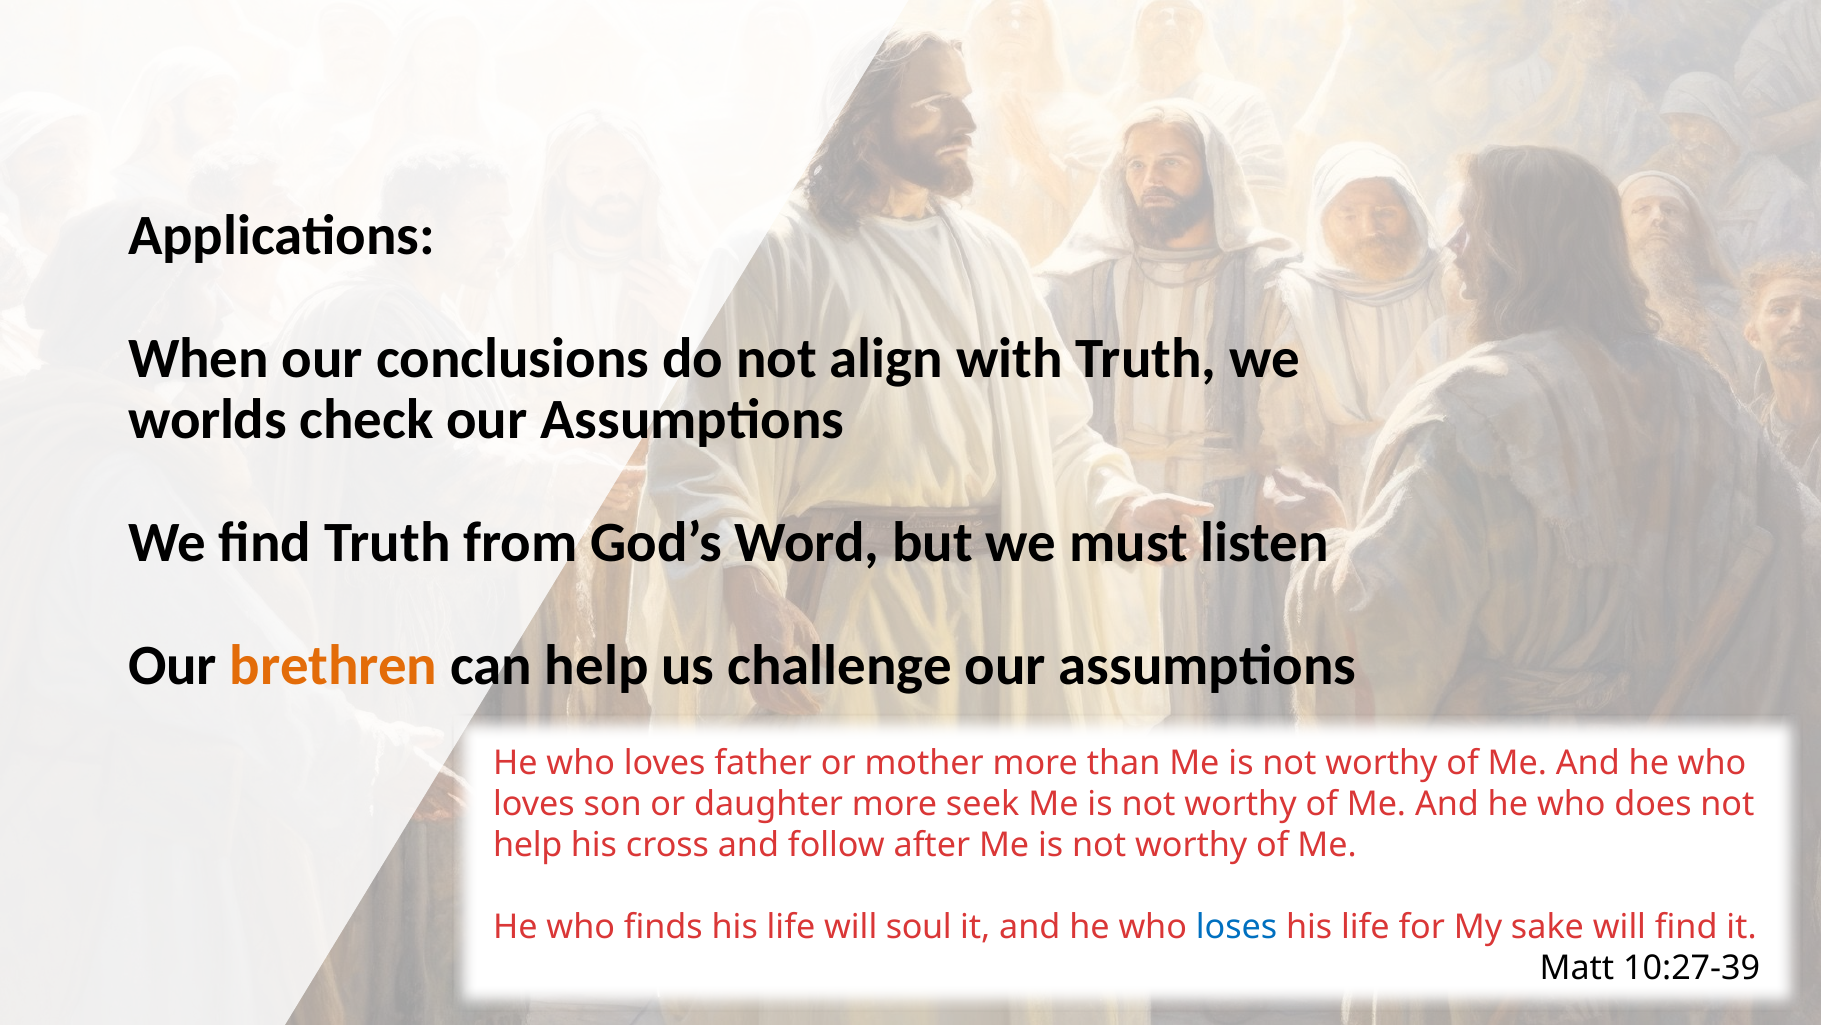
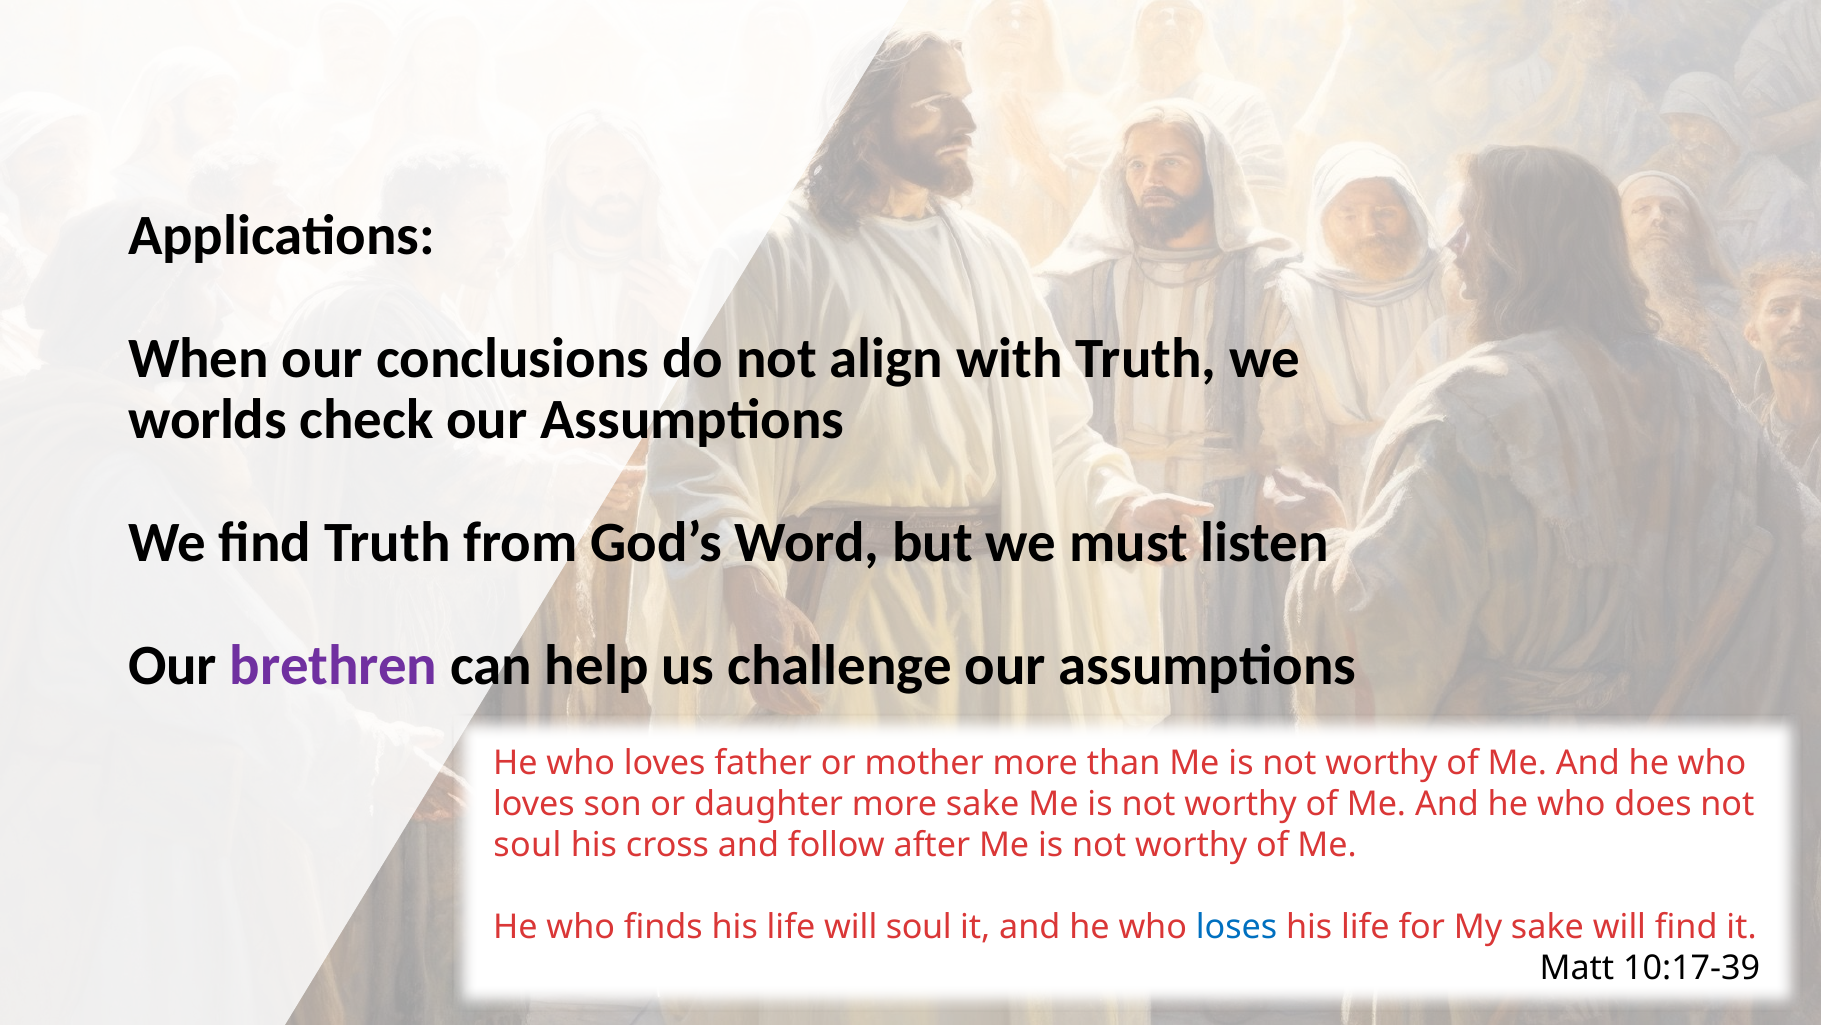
brethren colour: orange -> purple
more seek: seek -> sake
help at (528, 844): help -> soul
10:27-39: 10:27-39 -> 10:17-39
